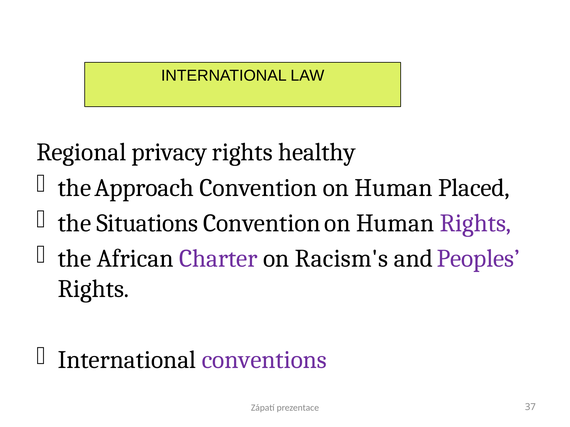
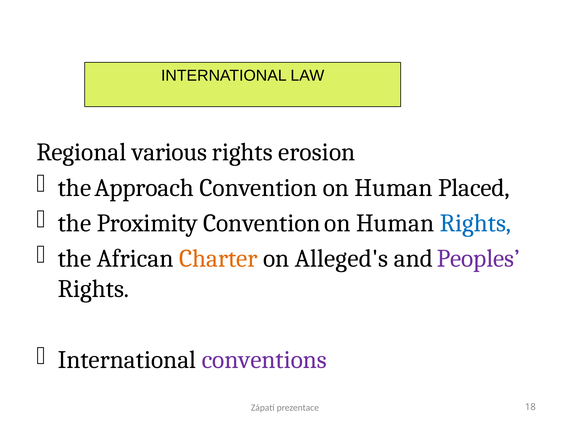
privacy: privacy -> various
healthy: healthy -> erosion
Situations: Situations -> Proximity
Rights at (475, 223) colour: purple -> blue
Charter colour: purple -> orange
Racism's: Racism's -> Alleged's
37: 37 -> 18
